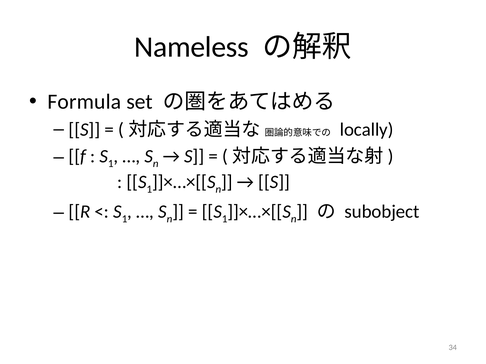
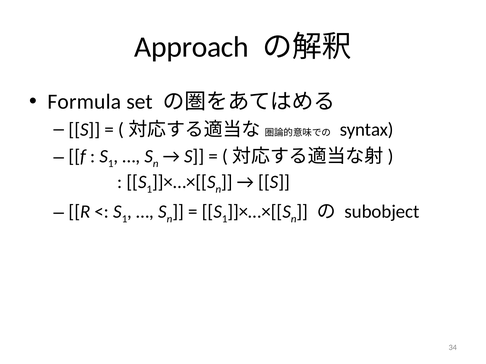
Nameless: Nameless -> Approach
locally: locally -> syntax
